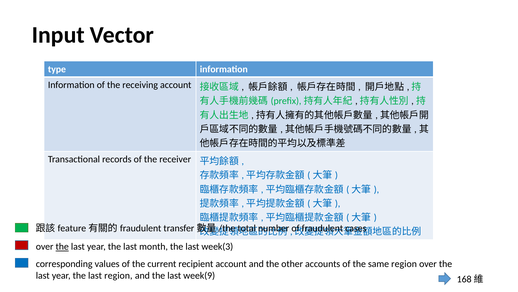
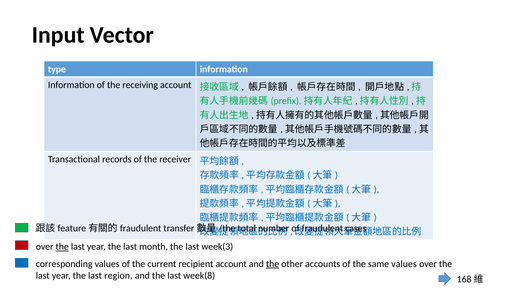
the at (273, 263) underline: none -> present
same region: region -> values
week(9: week(9 -> week(8
